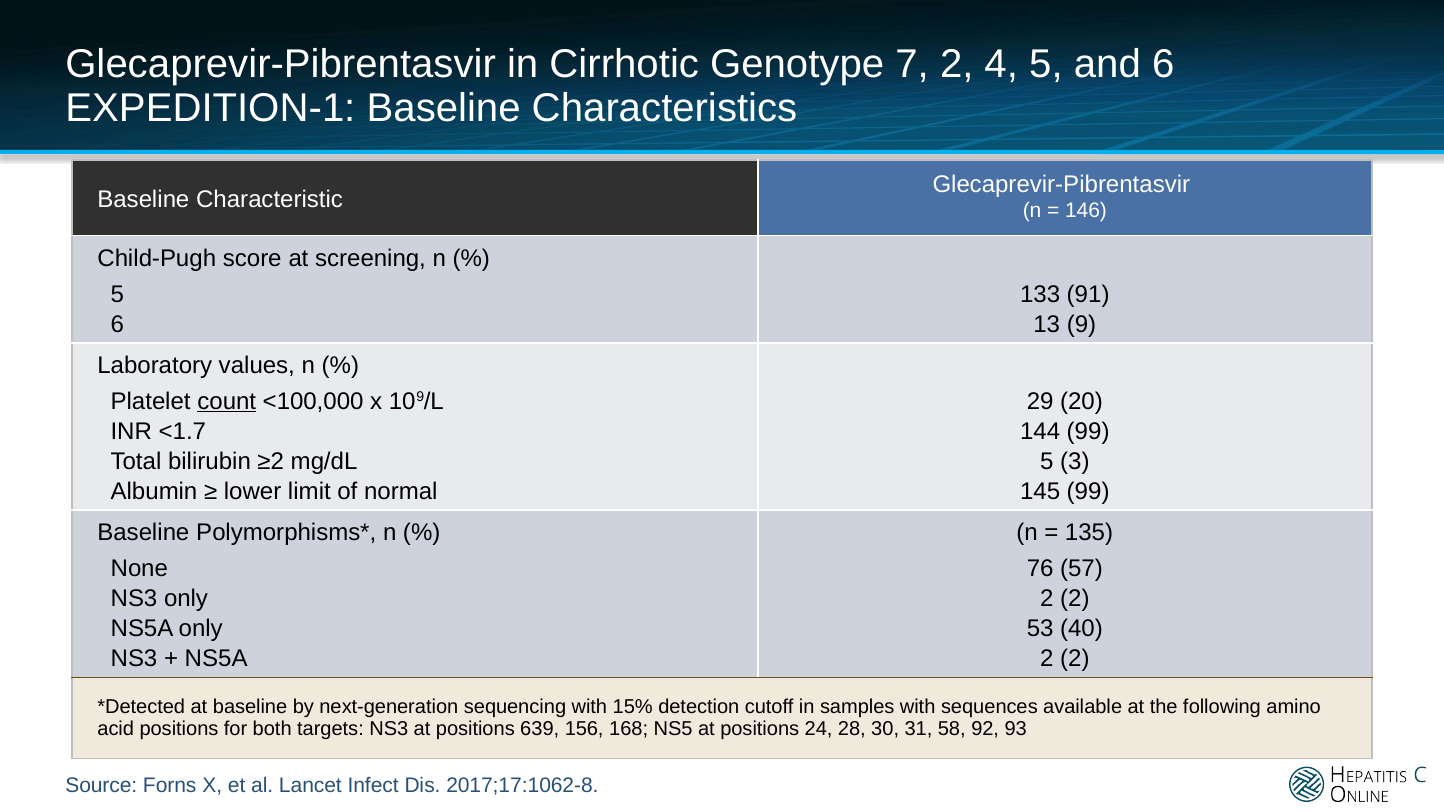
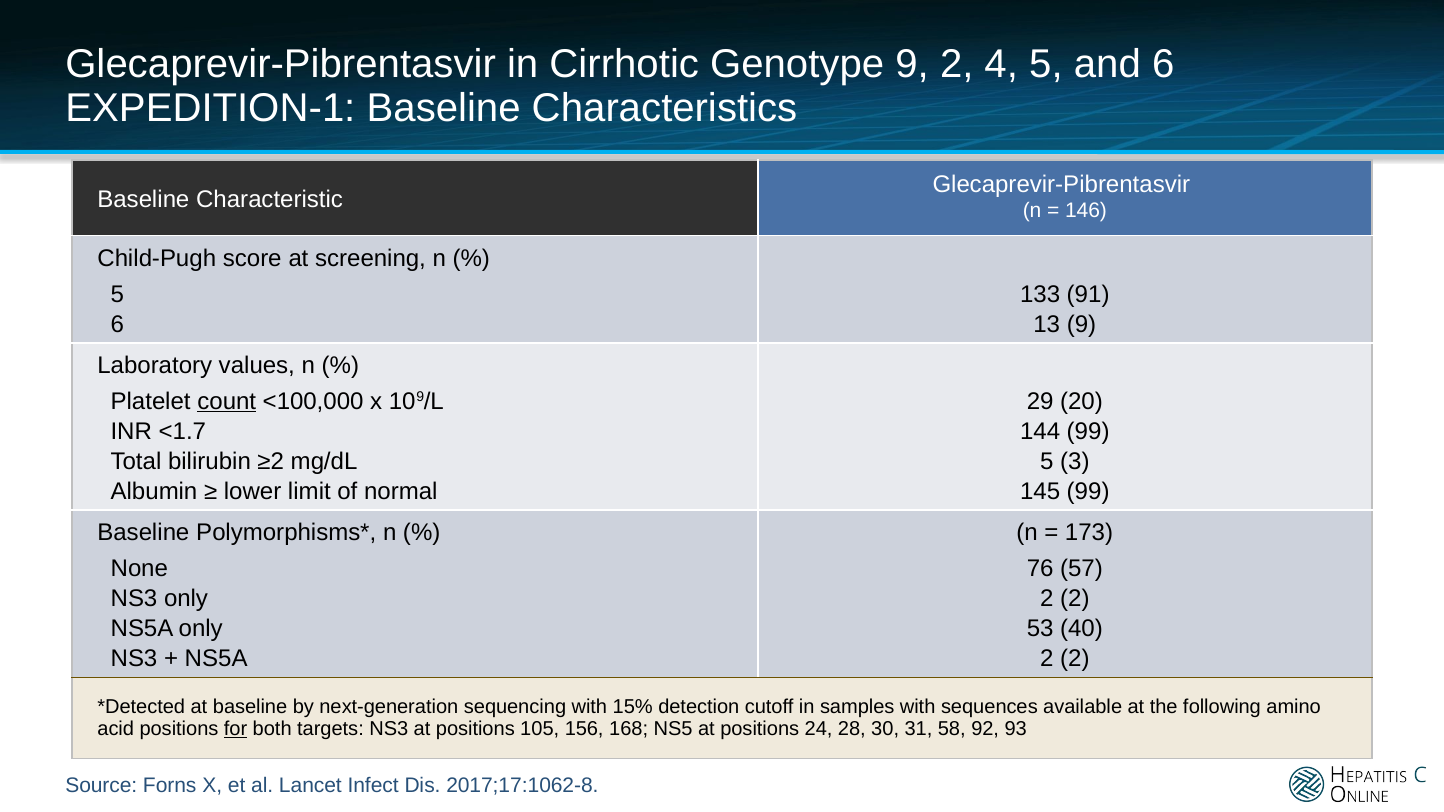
Genotype 7: 7 -> 9
135: 135 -> 173
for underline: none -> present
639: 639 -> 105
